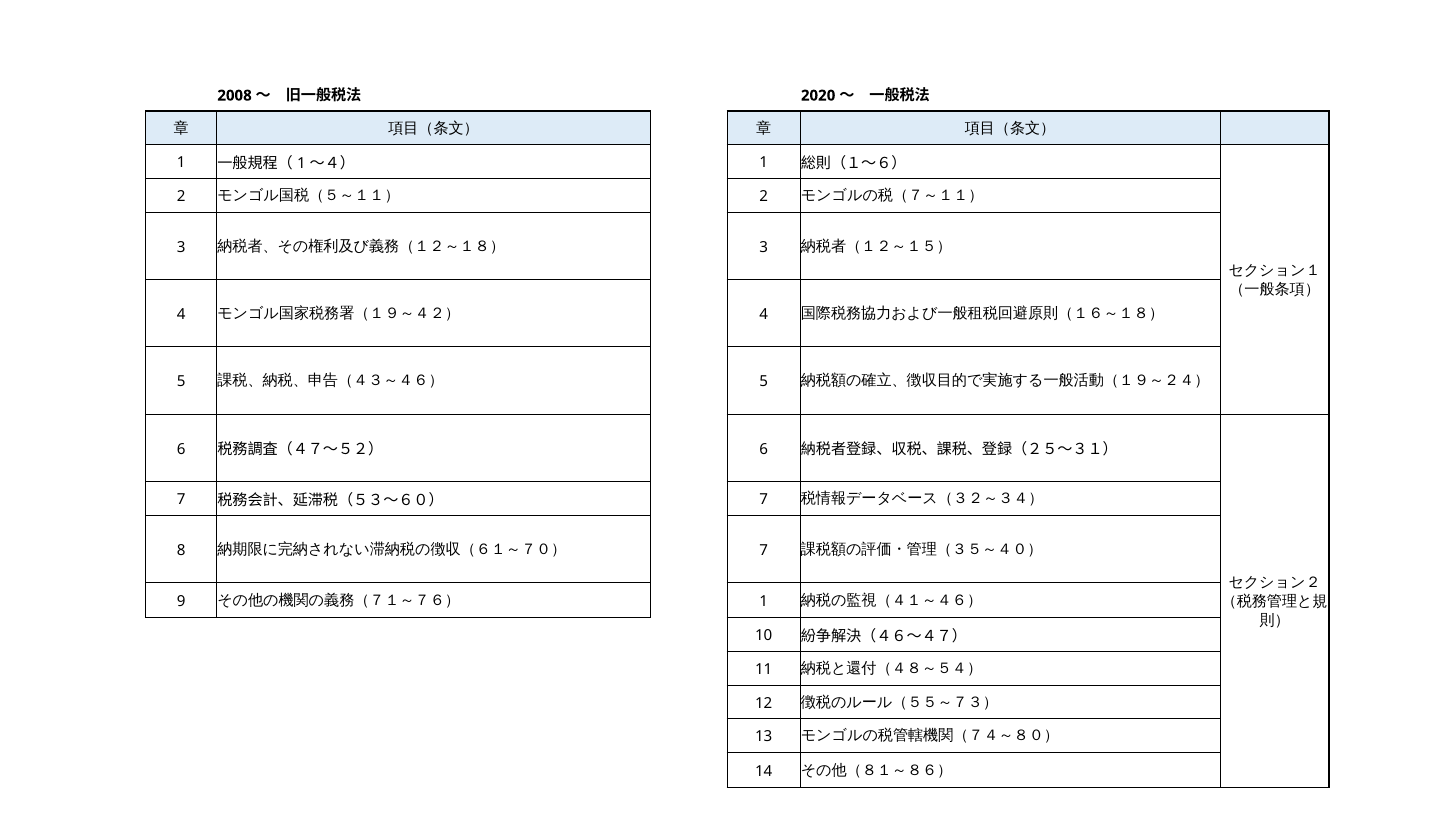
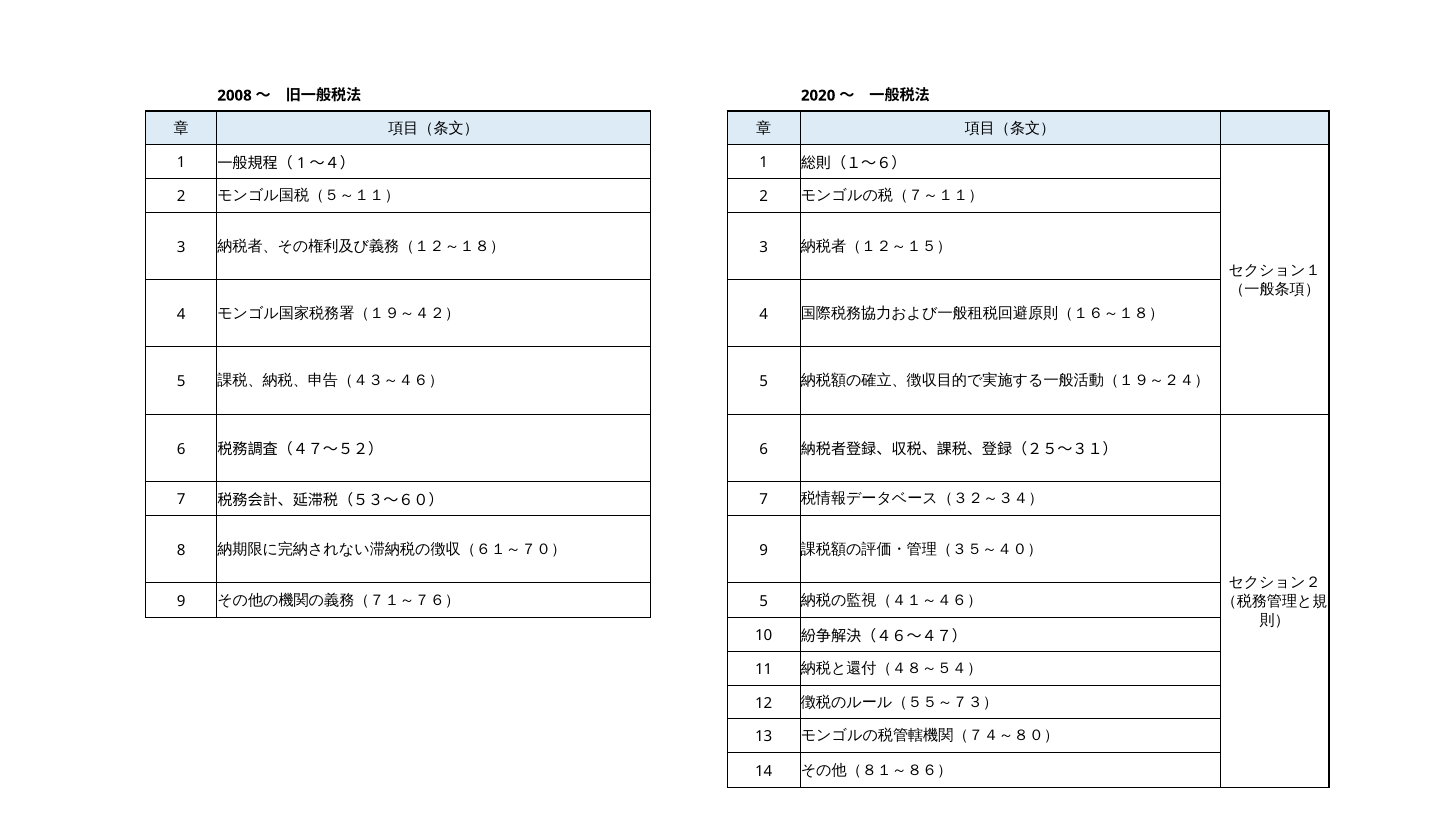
7 at (764, 550): 7 -> 9
1 at (764, 601): 1 -> 5
